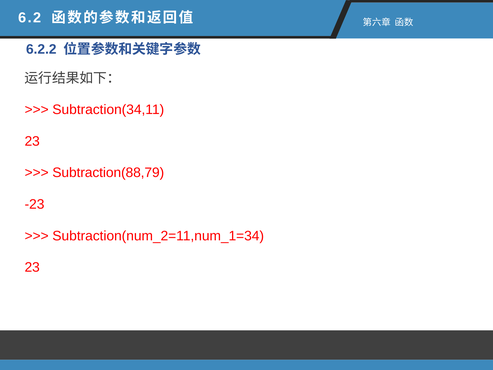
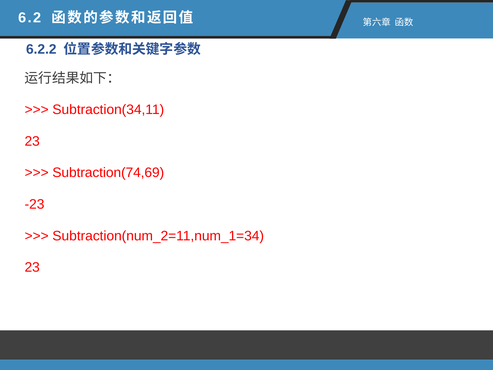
Subtraction(88,79: Subtraction(88,79 -> Subtraction(74,69
